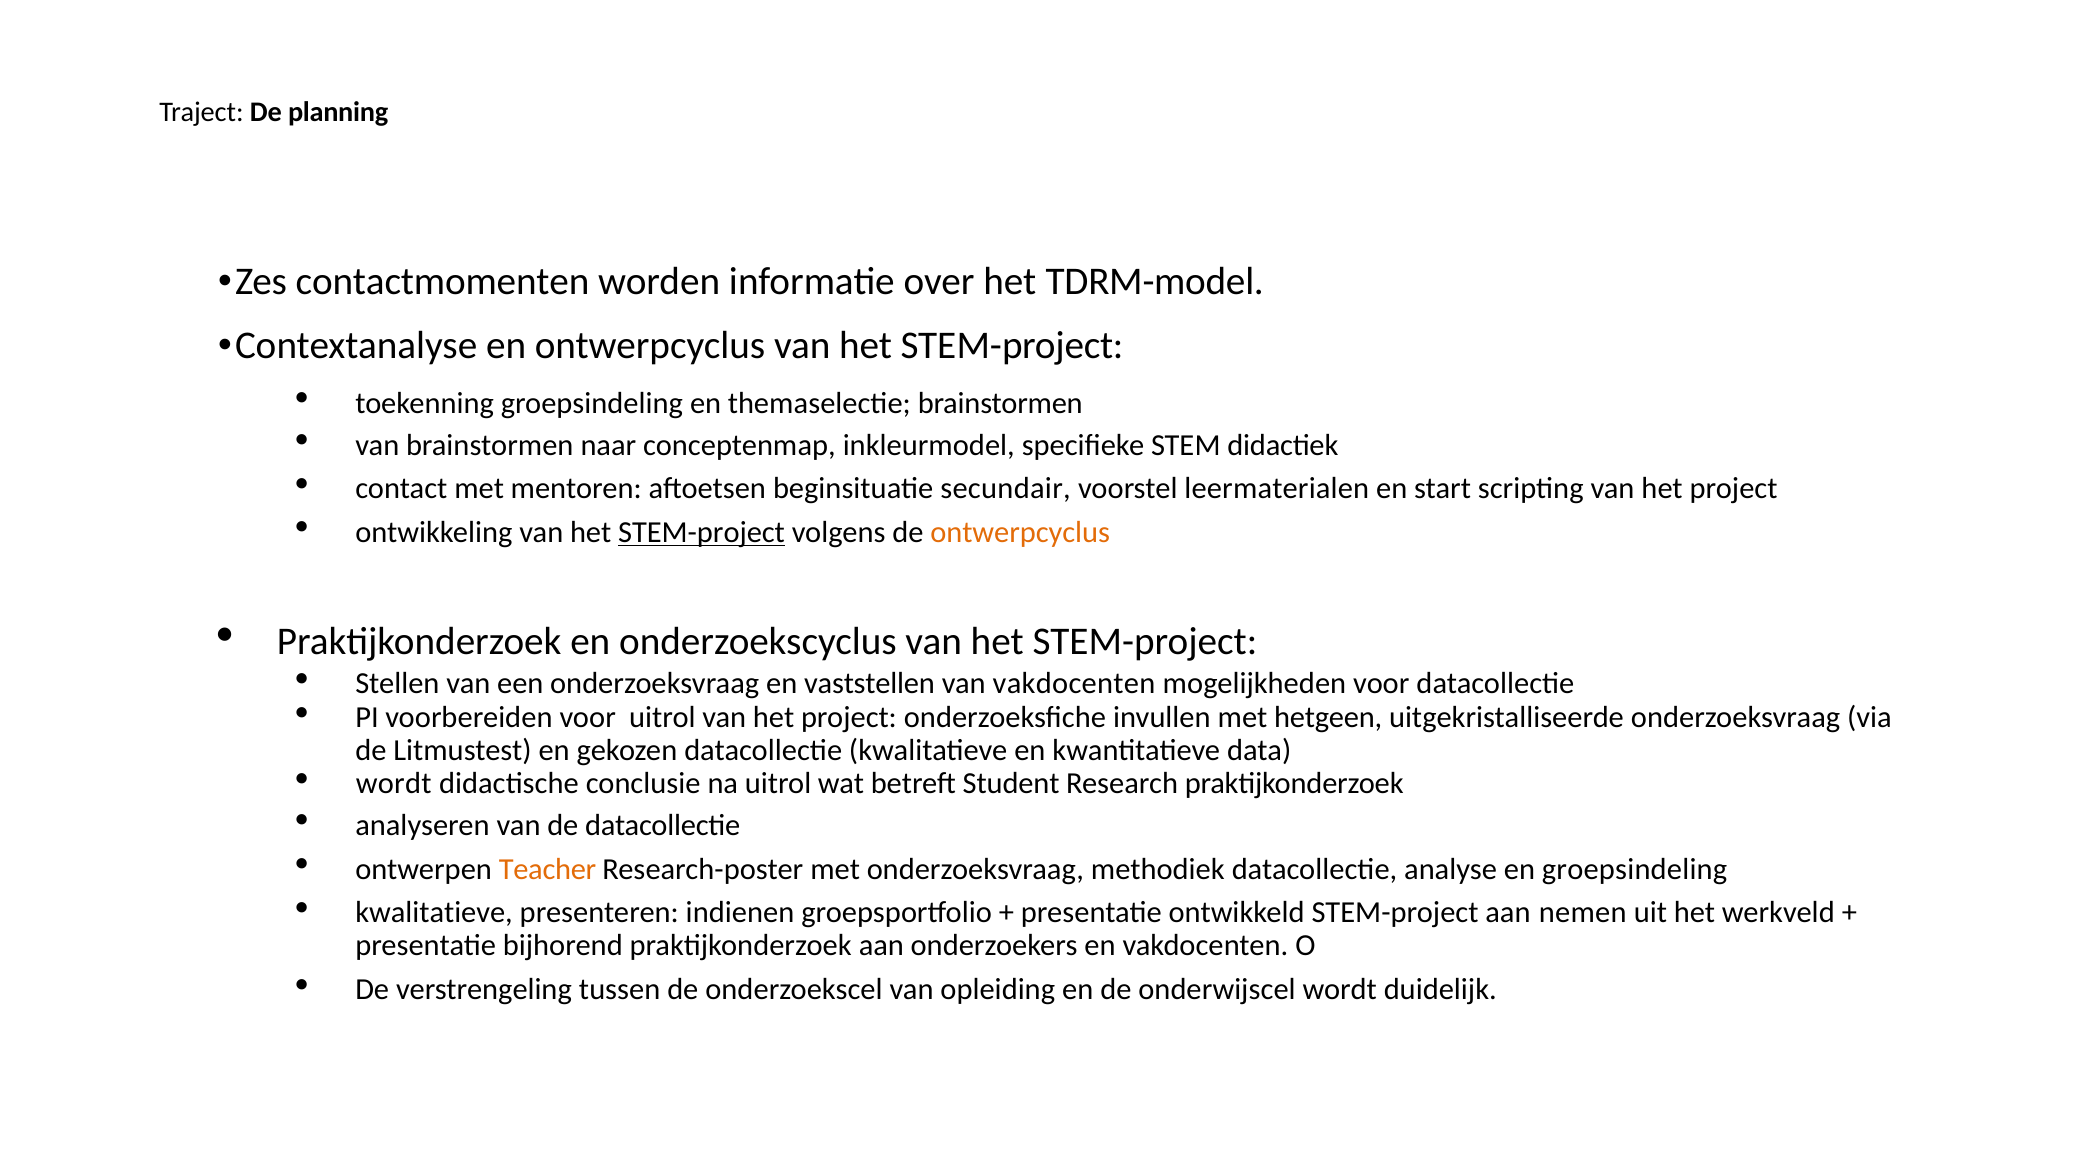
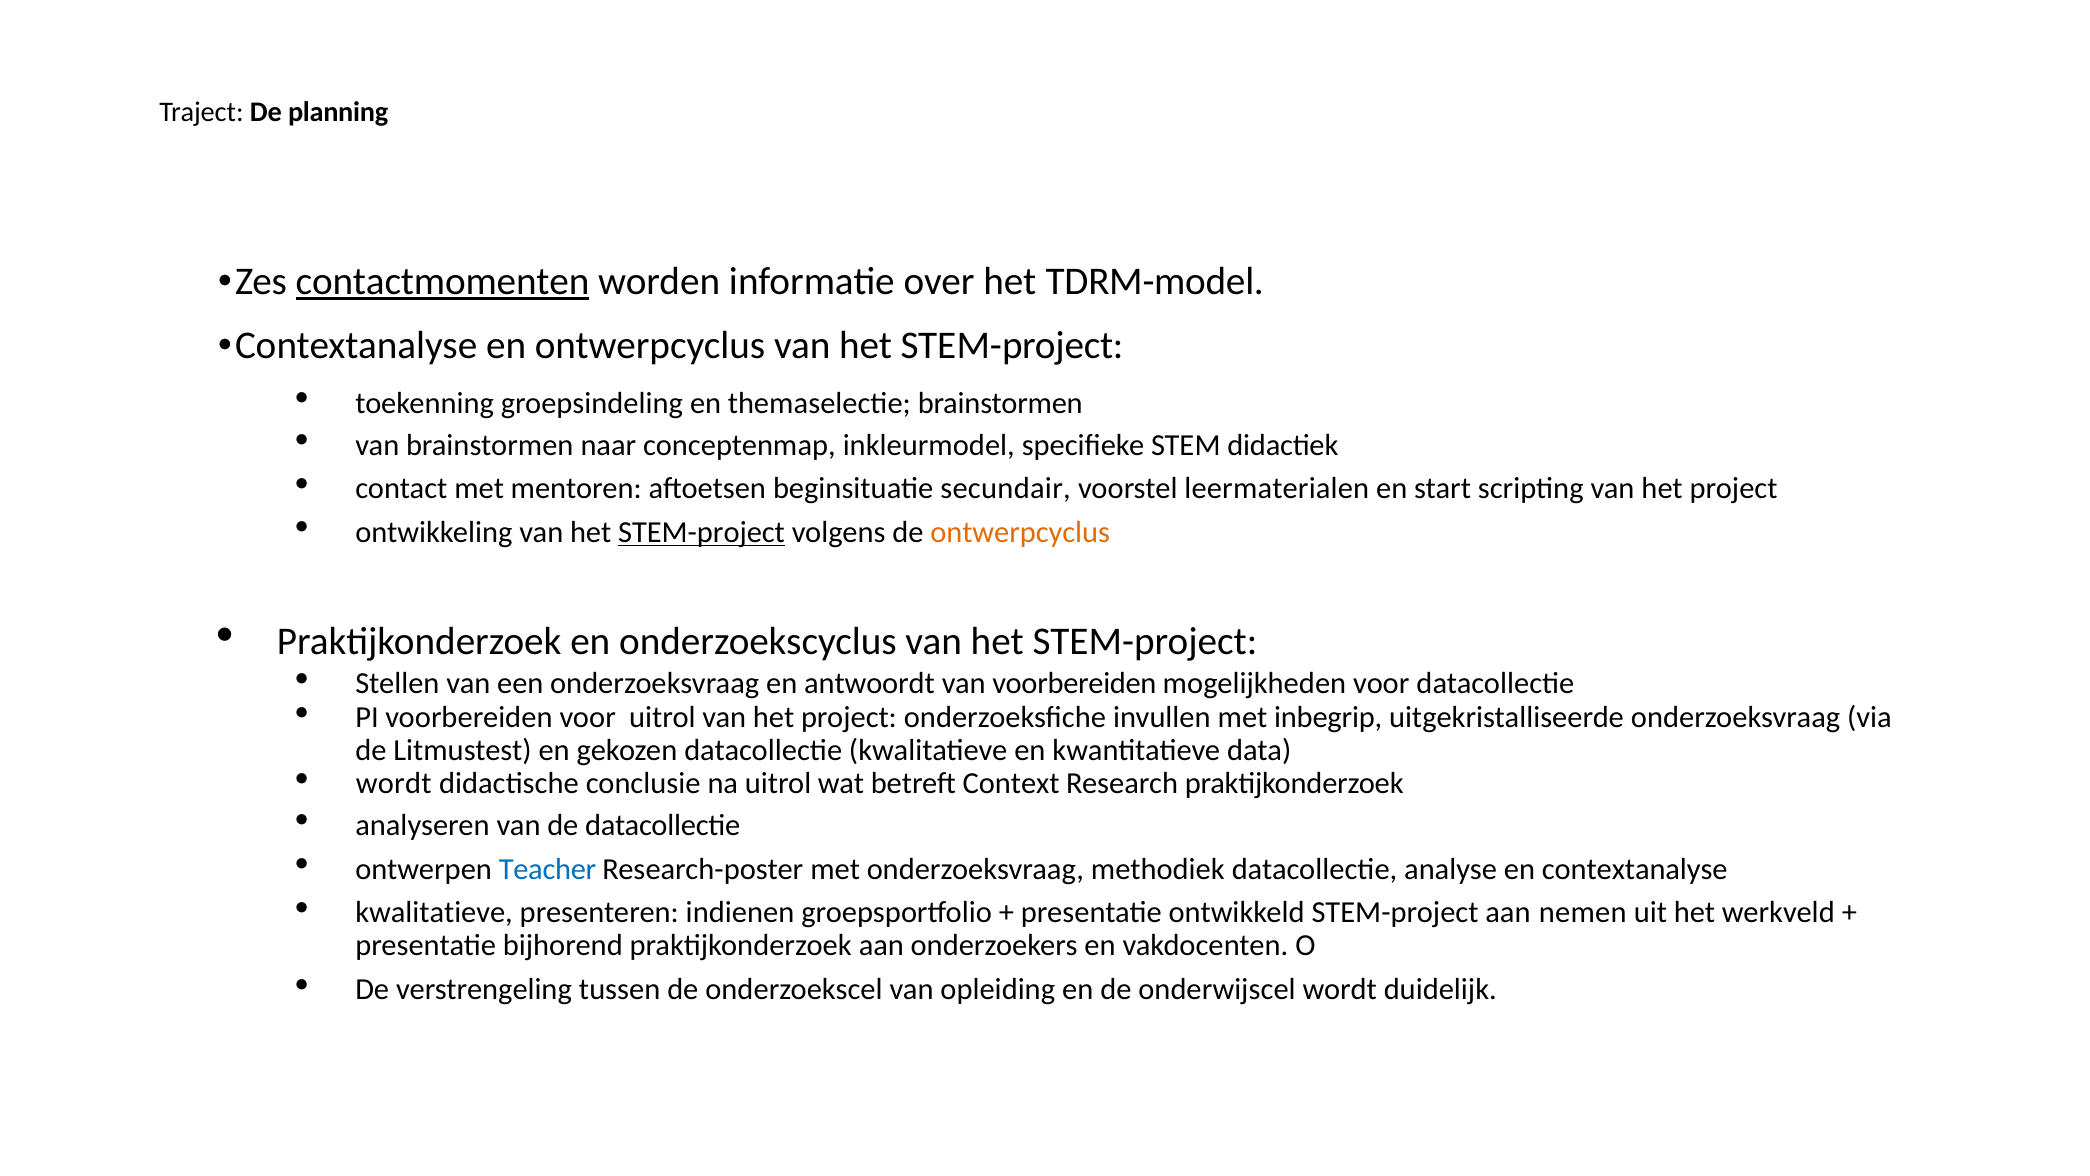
contactmomenten underline: none -> present
vaststellen: vaststellen -> antwoordt
van vakdocenten: vakdocenten -> voorbereiden
hetgeen: hetgeen -> inbegrip
Student: Student -> Context
Teacher colour: orange -> blue
en groepsindeling: groepsindeling -> contextanalyse
